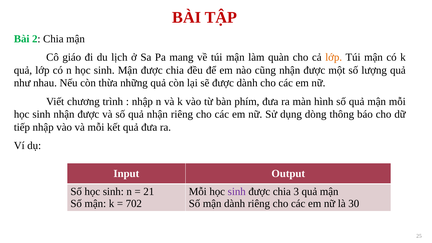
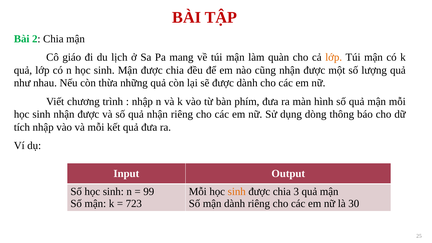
tiếp: tiếp -> tích
21: 21 -> 99
sinh at (237, 192) colour: purple -> orange
702: 702 -> 723
